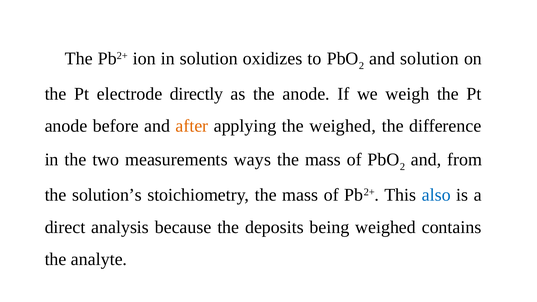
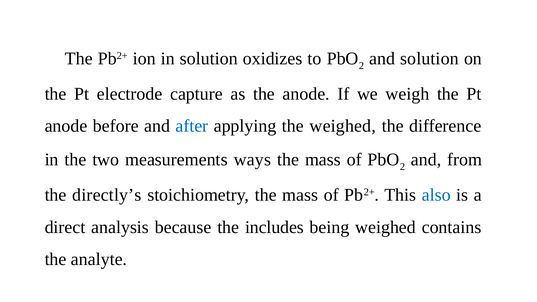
directly: directly -> capture
after colour: orange -> blue
solution’s: solution’s -> directly’s
deposits: deposits -> includes
